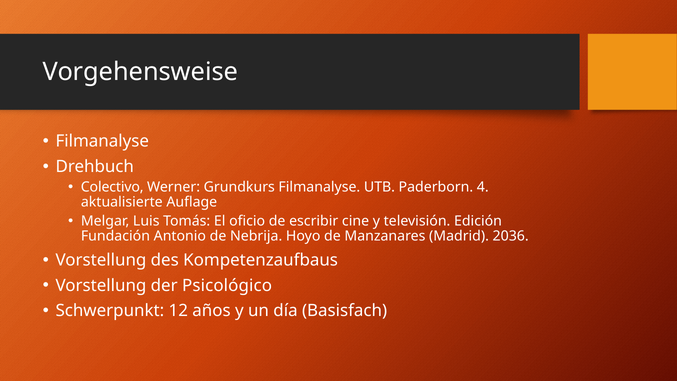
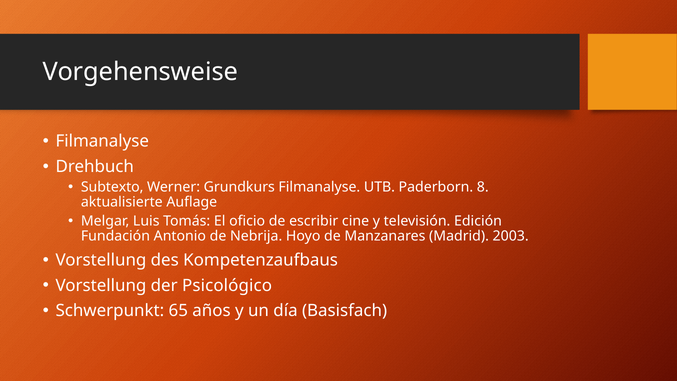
Colectivo: Colectivo -> Subtexto
4: 4 -> 8
2036: 2036 -> 2003
12: 12 -> 65
